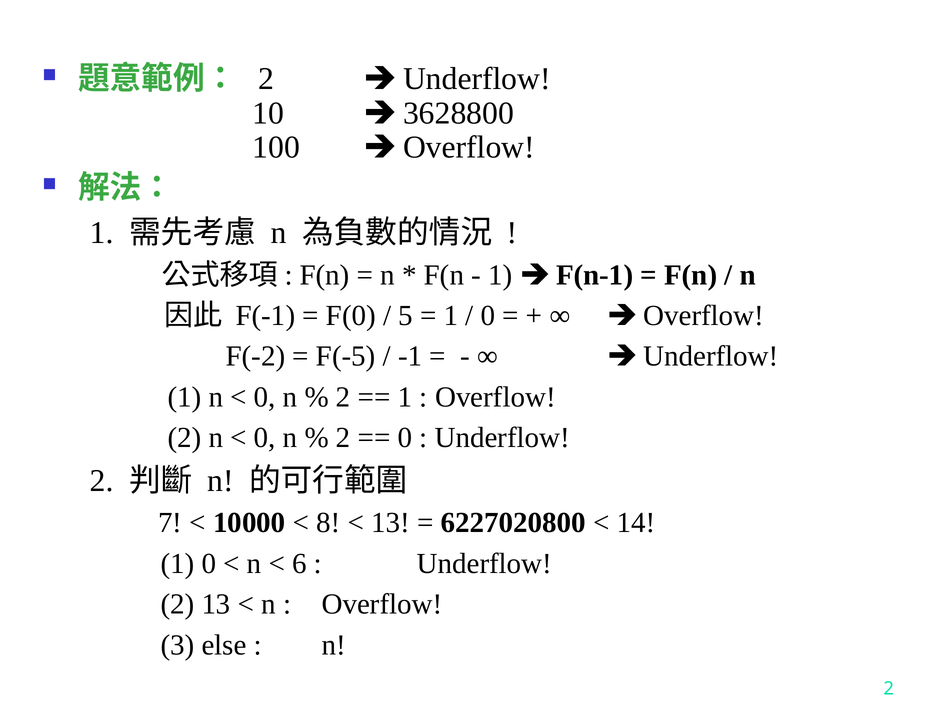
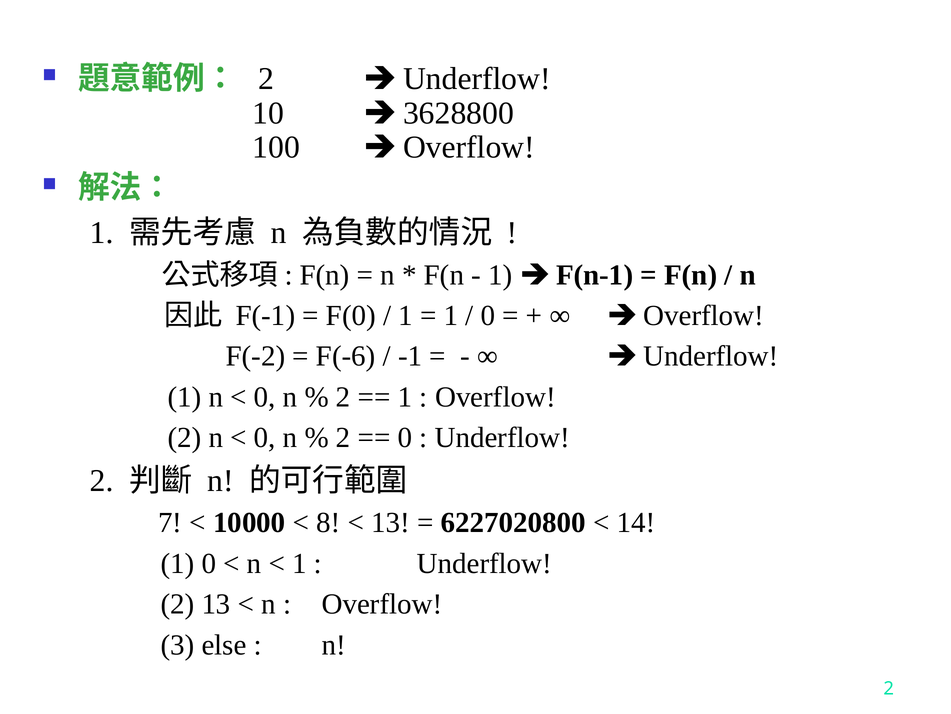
5 at (406, 315): 5 -> 1
F(-5: F(-5 -> F(-6
6 at (299, 563): 6 -> 1
